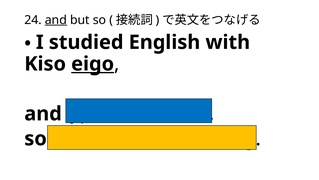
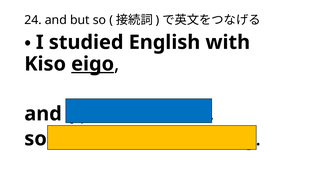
and at (56, 20) underline: present -> none
